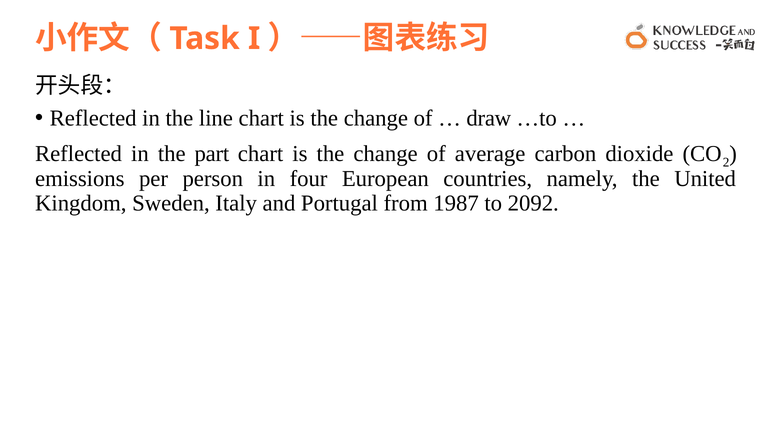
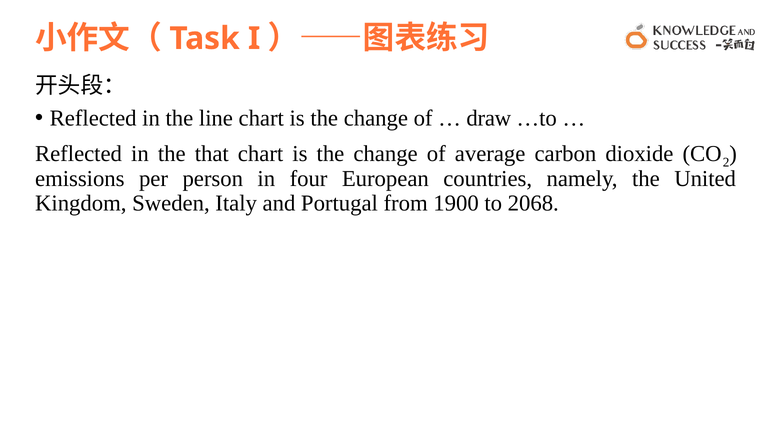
part: part -> that
1987: 1987 -> 1900
2092: 2092 -> 2068
